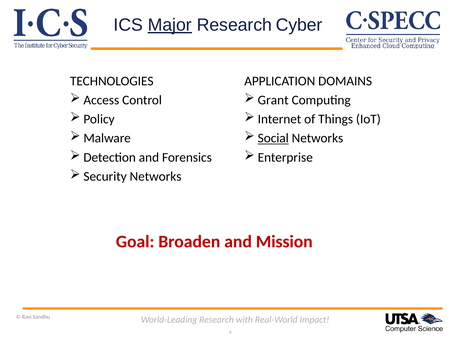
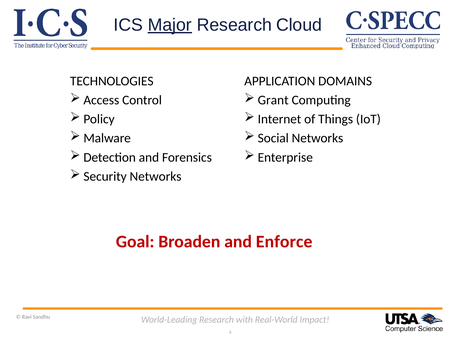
Cyber: Cyber -> Cloud
Social underline: present -> none
Mission: Mission -> Enforce
